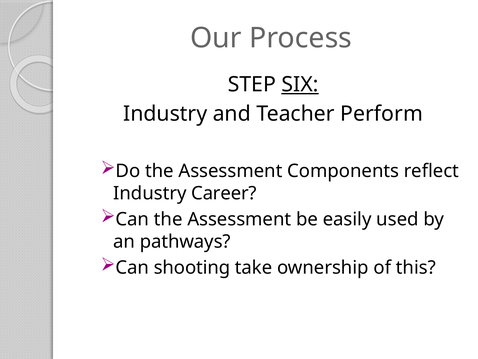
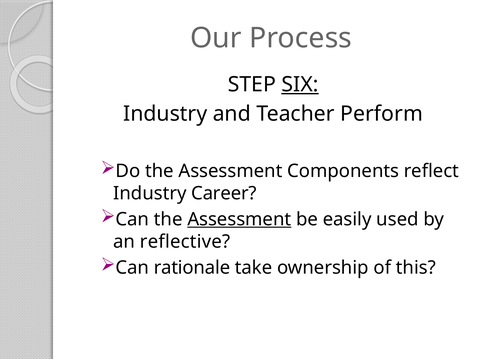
Assessment at (239, 219) underline: none -> present
pathways: pathways -> reflective
shooting: shooting -> rationale
